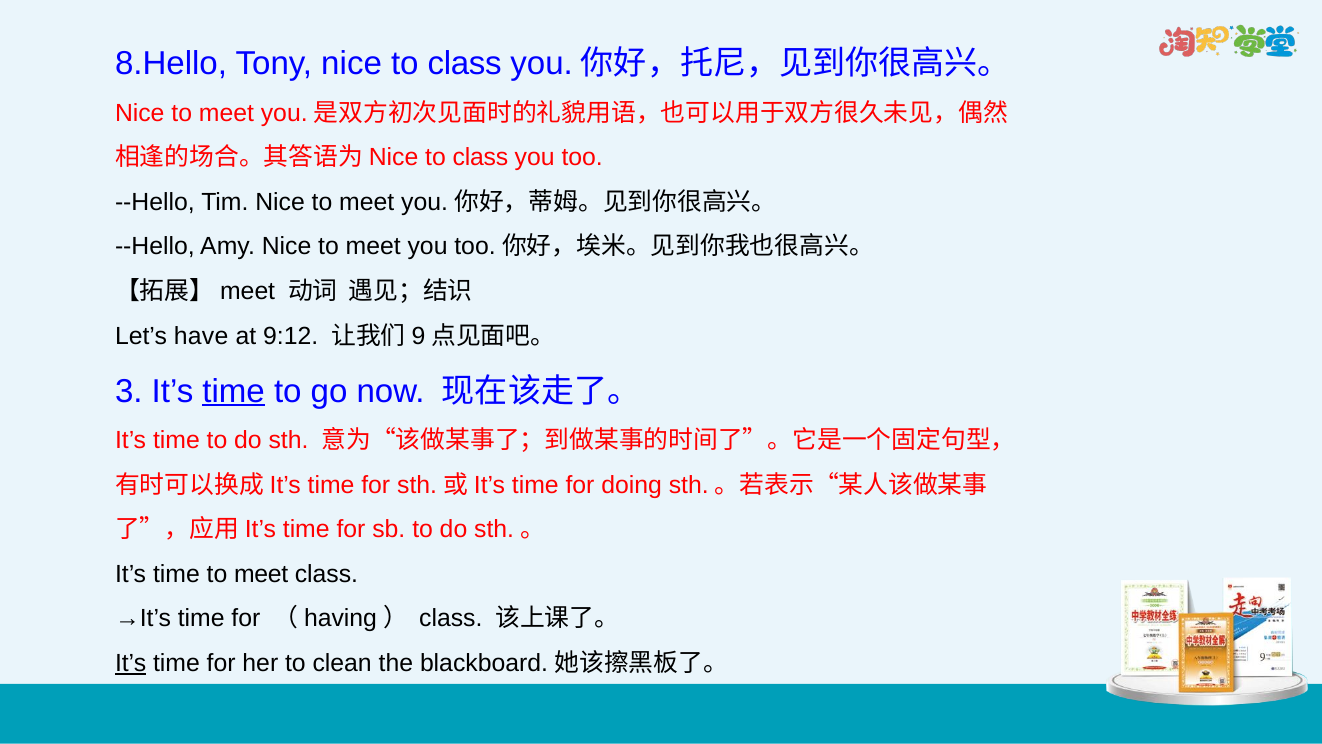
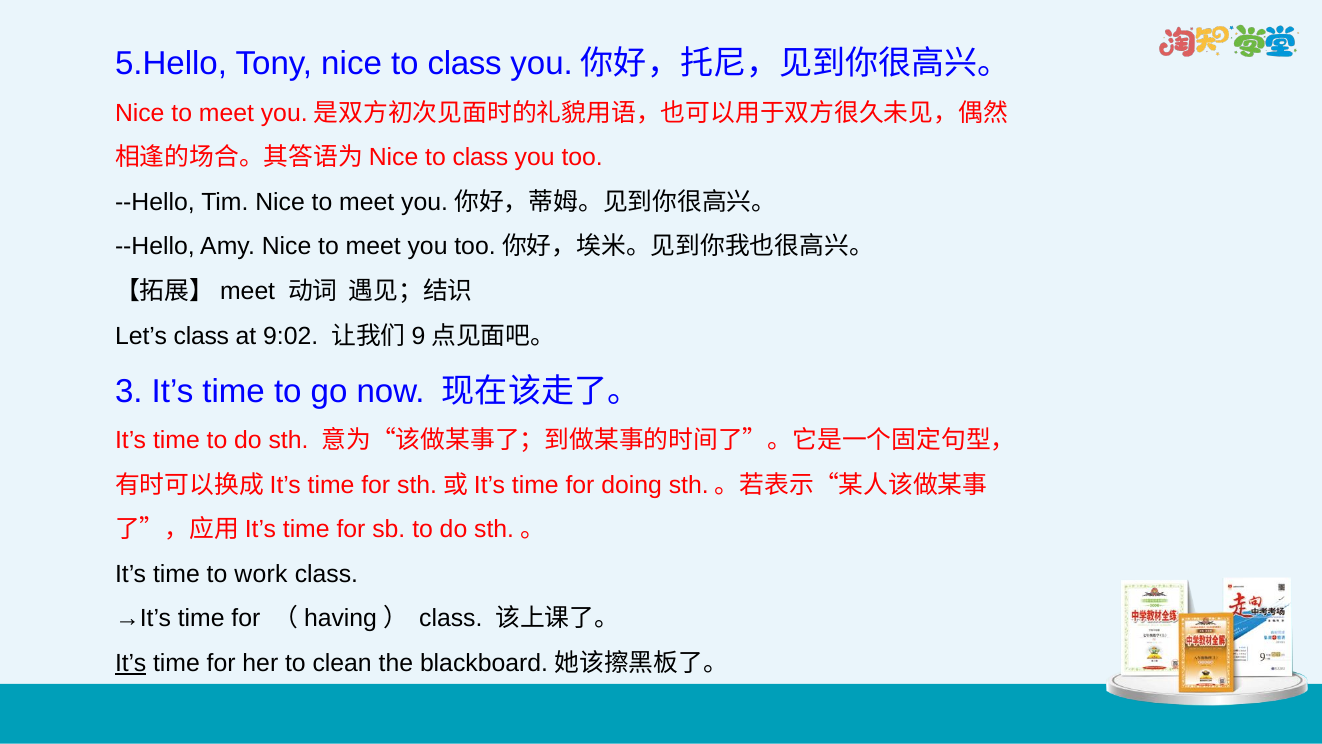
8.Hello: 8.Hello -> 5.Hello
Let’s have: have -> class
9:12: 9:12 -> 9:02
time at (234, 391) underline: present -> none
time to meet: meet -> work
